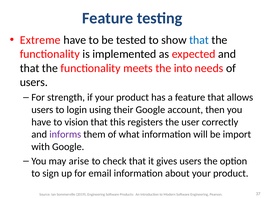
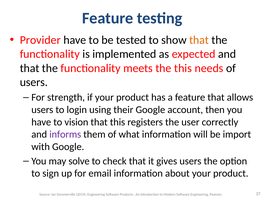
Extreme: Extreme -> Provider
that at (199, 40) colour: blue -> orange
the into: into -> this
arise: arise -> solve
